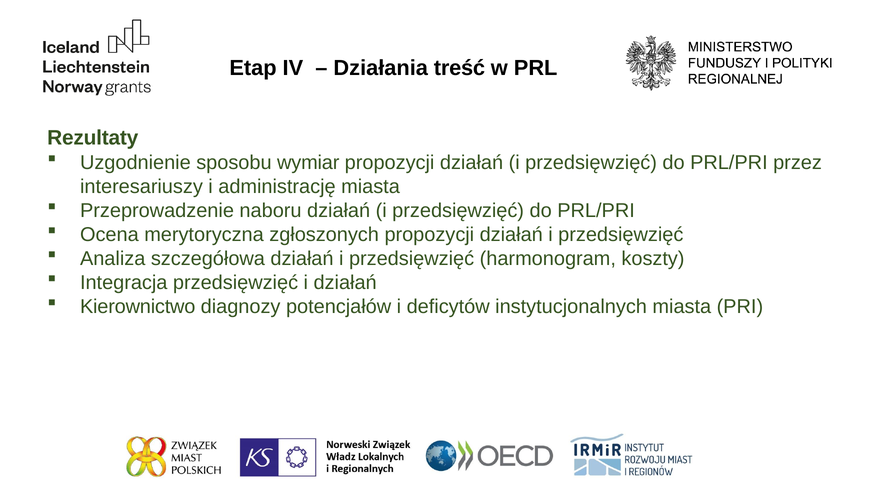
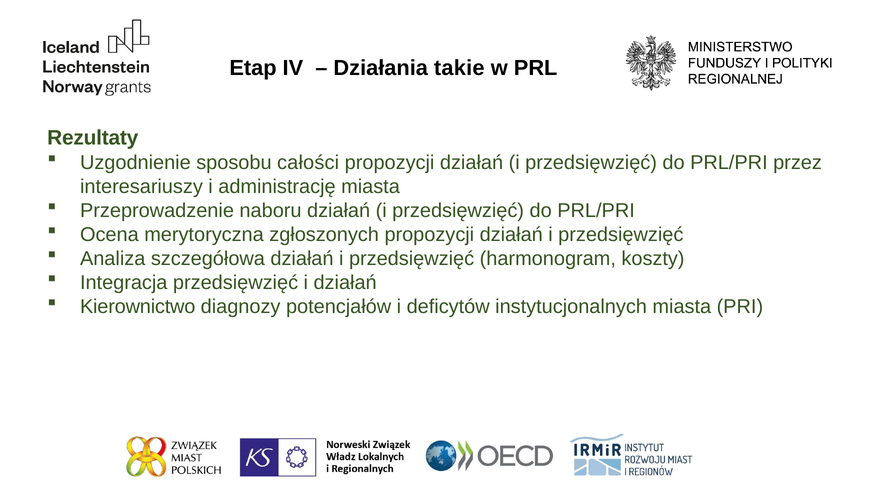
treść: treść -> takie
wymiar: wymiar -> całości
